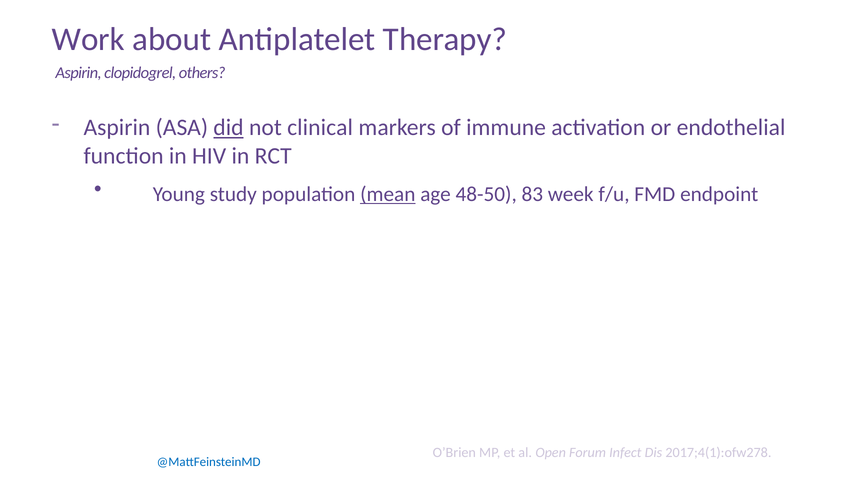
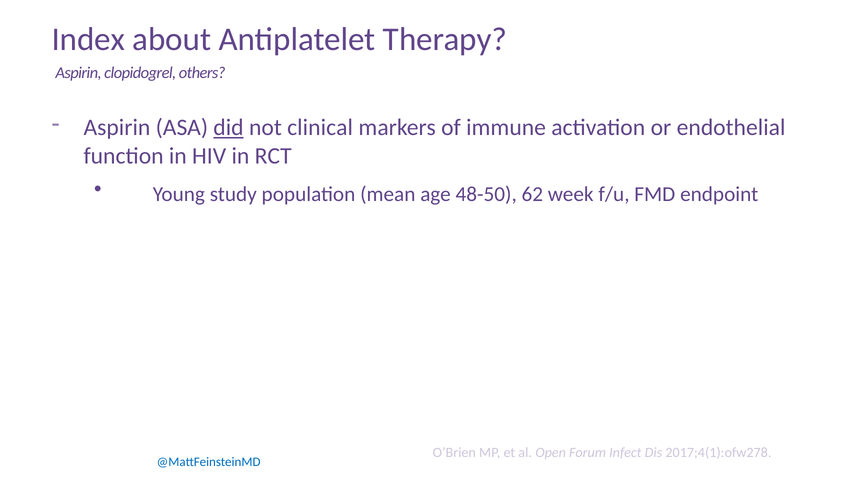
Work: Work -> Index
mean underline: present -> none
83: 83 -> 62
